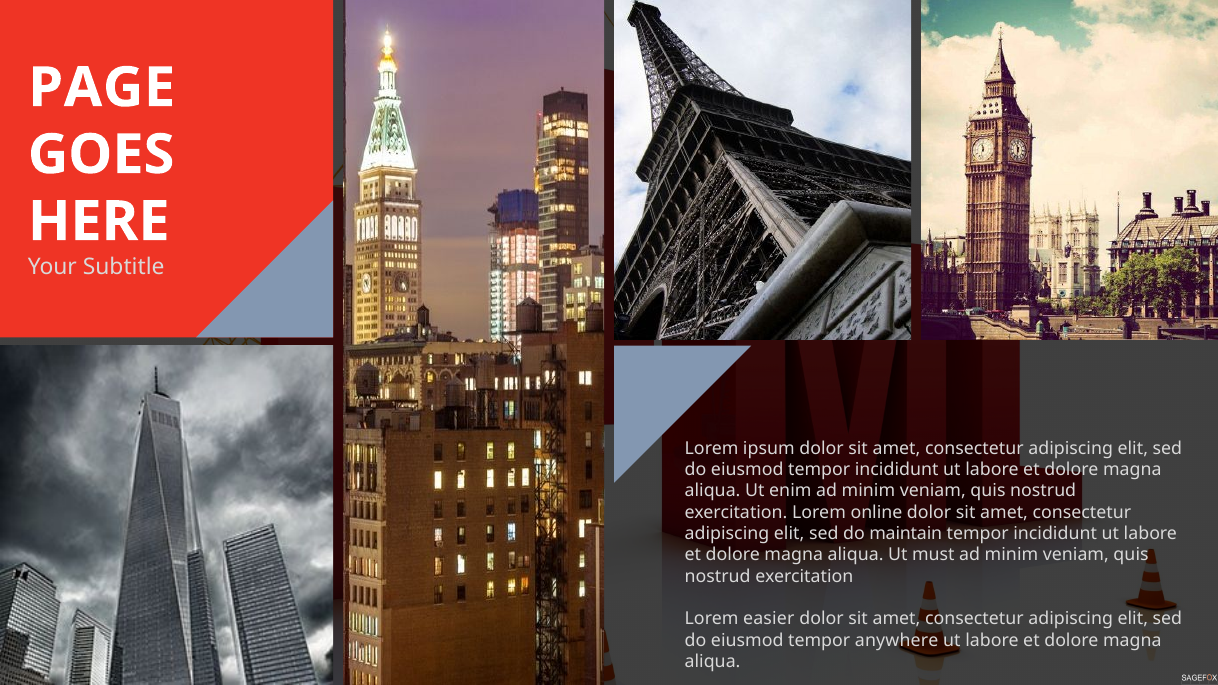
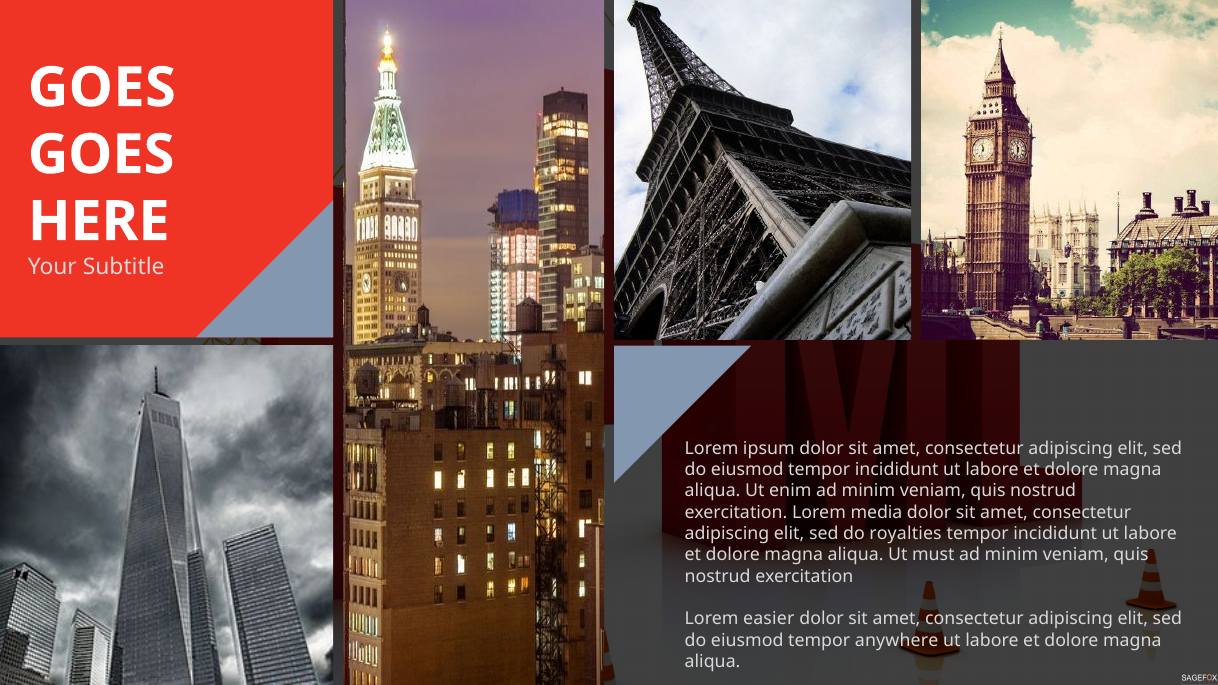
PAGE at (102, 88): PAGE -> GOES
online: online -> media
maintain: maintain -> royalties
